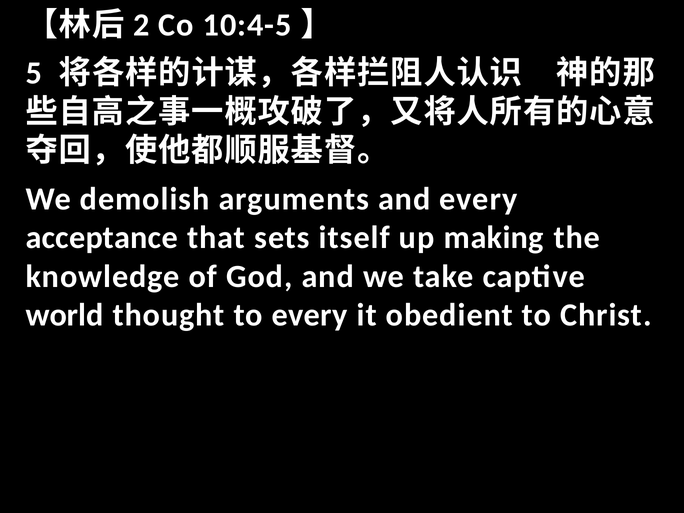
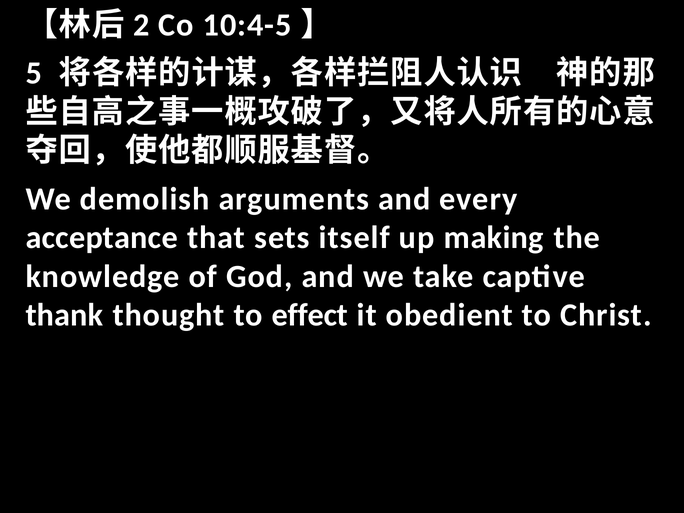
world: world -> thank
to every: every -> effect
